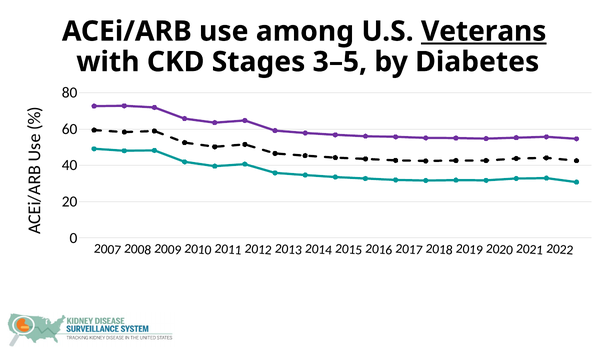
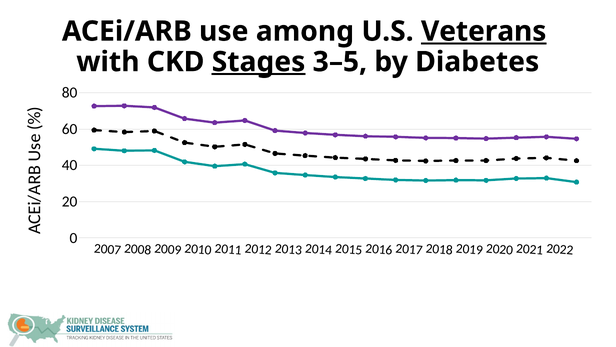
Stages underline: none -> present
